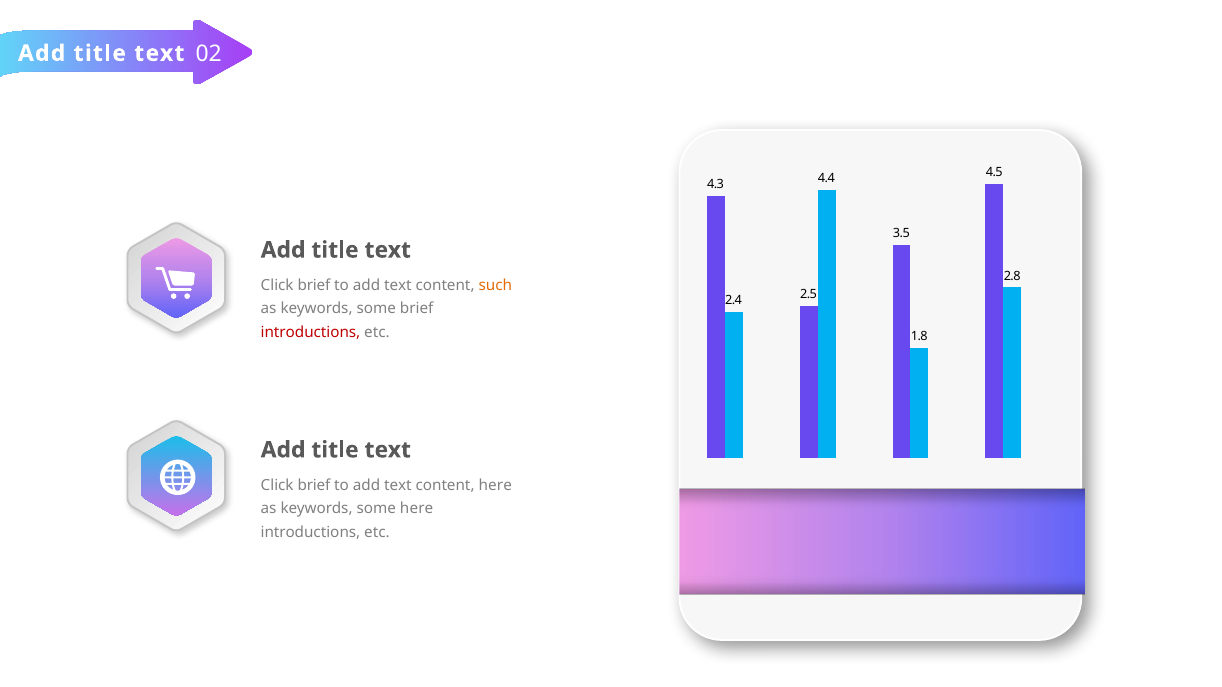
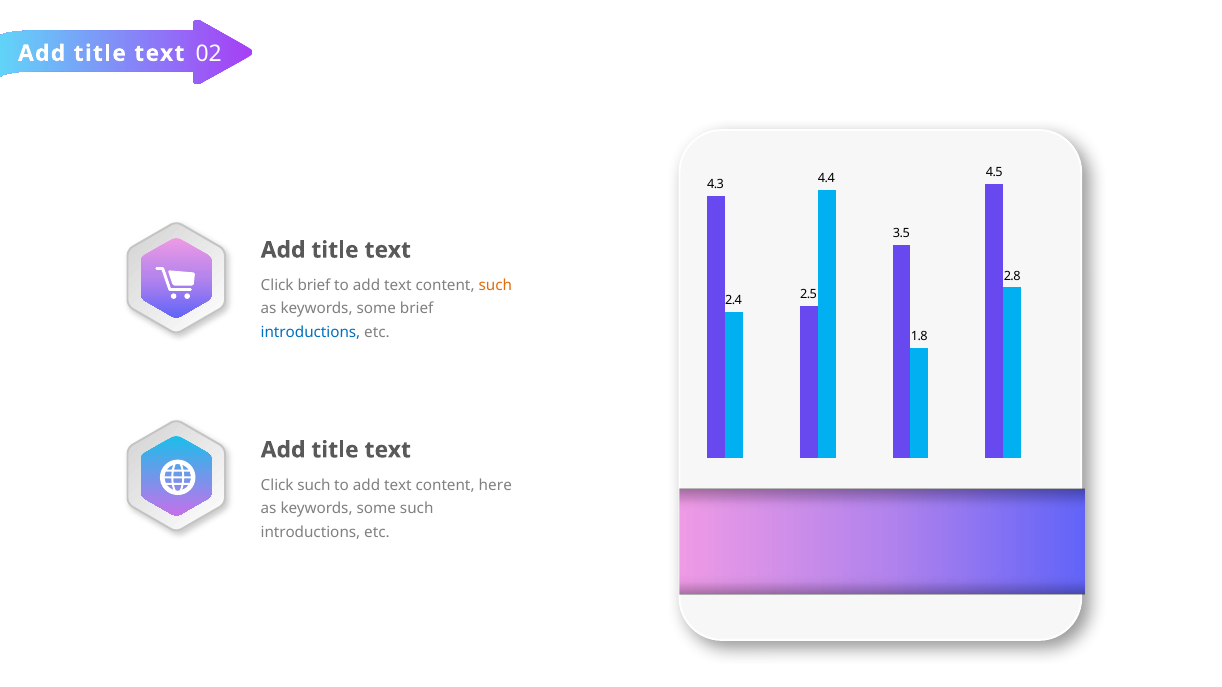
introductions at (310, 333) colour: red -> blue
brief at (314, 485): brief -> such
some here: here -> such
